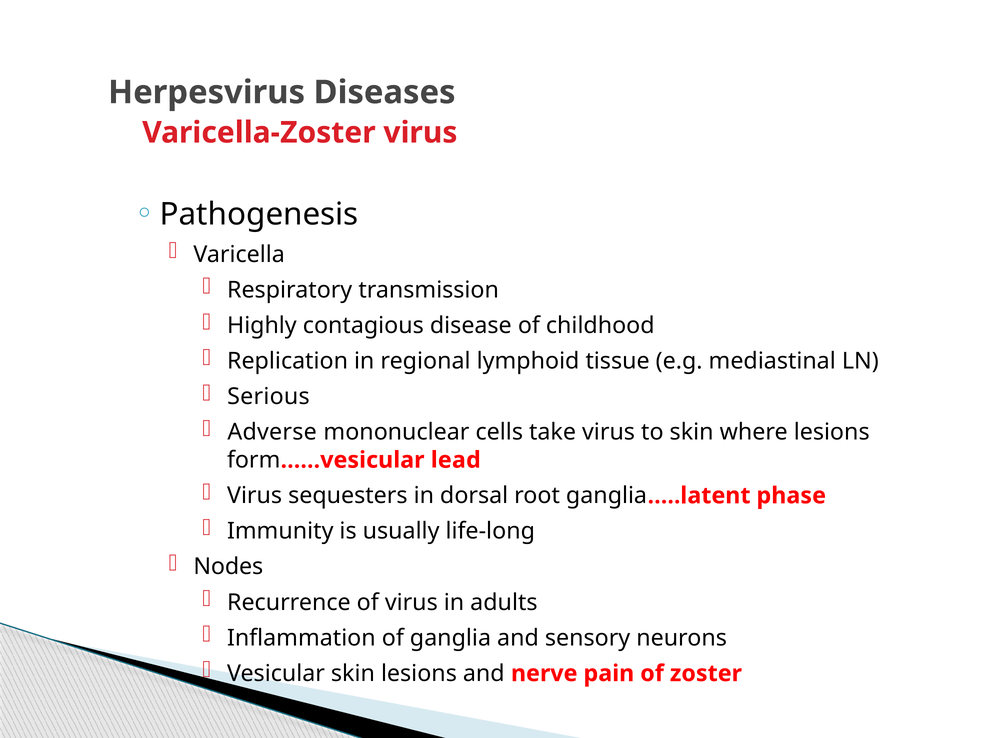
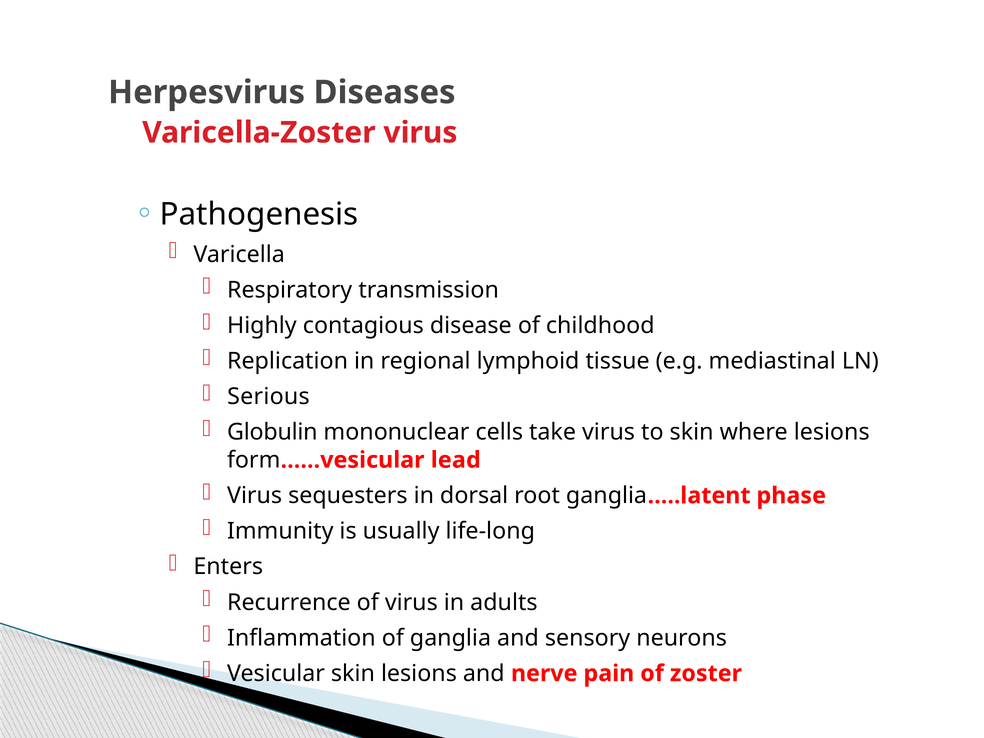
Adverse: Adverse -> Globulin
Nodes: Nodes -> Enters
